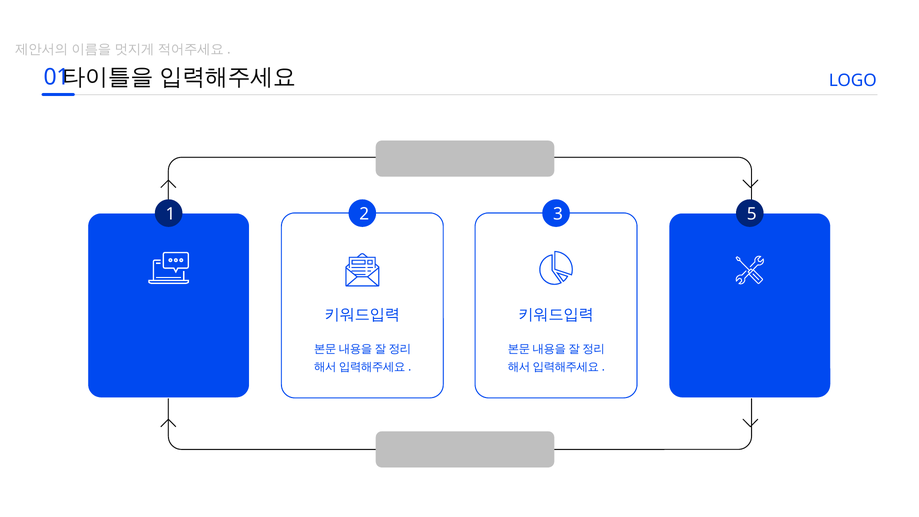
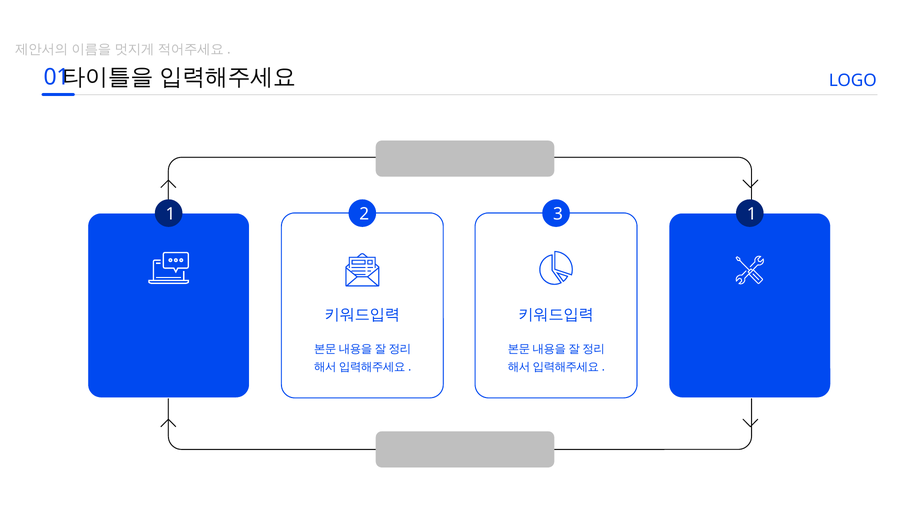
3 5: 5 -> 1
